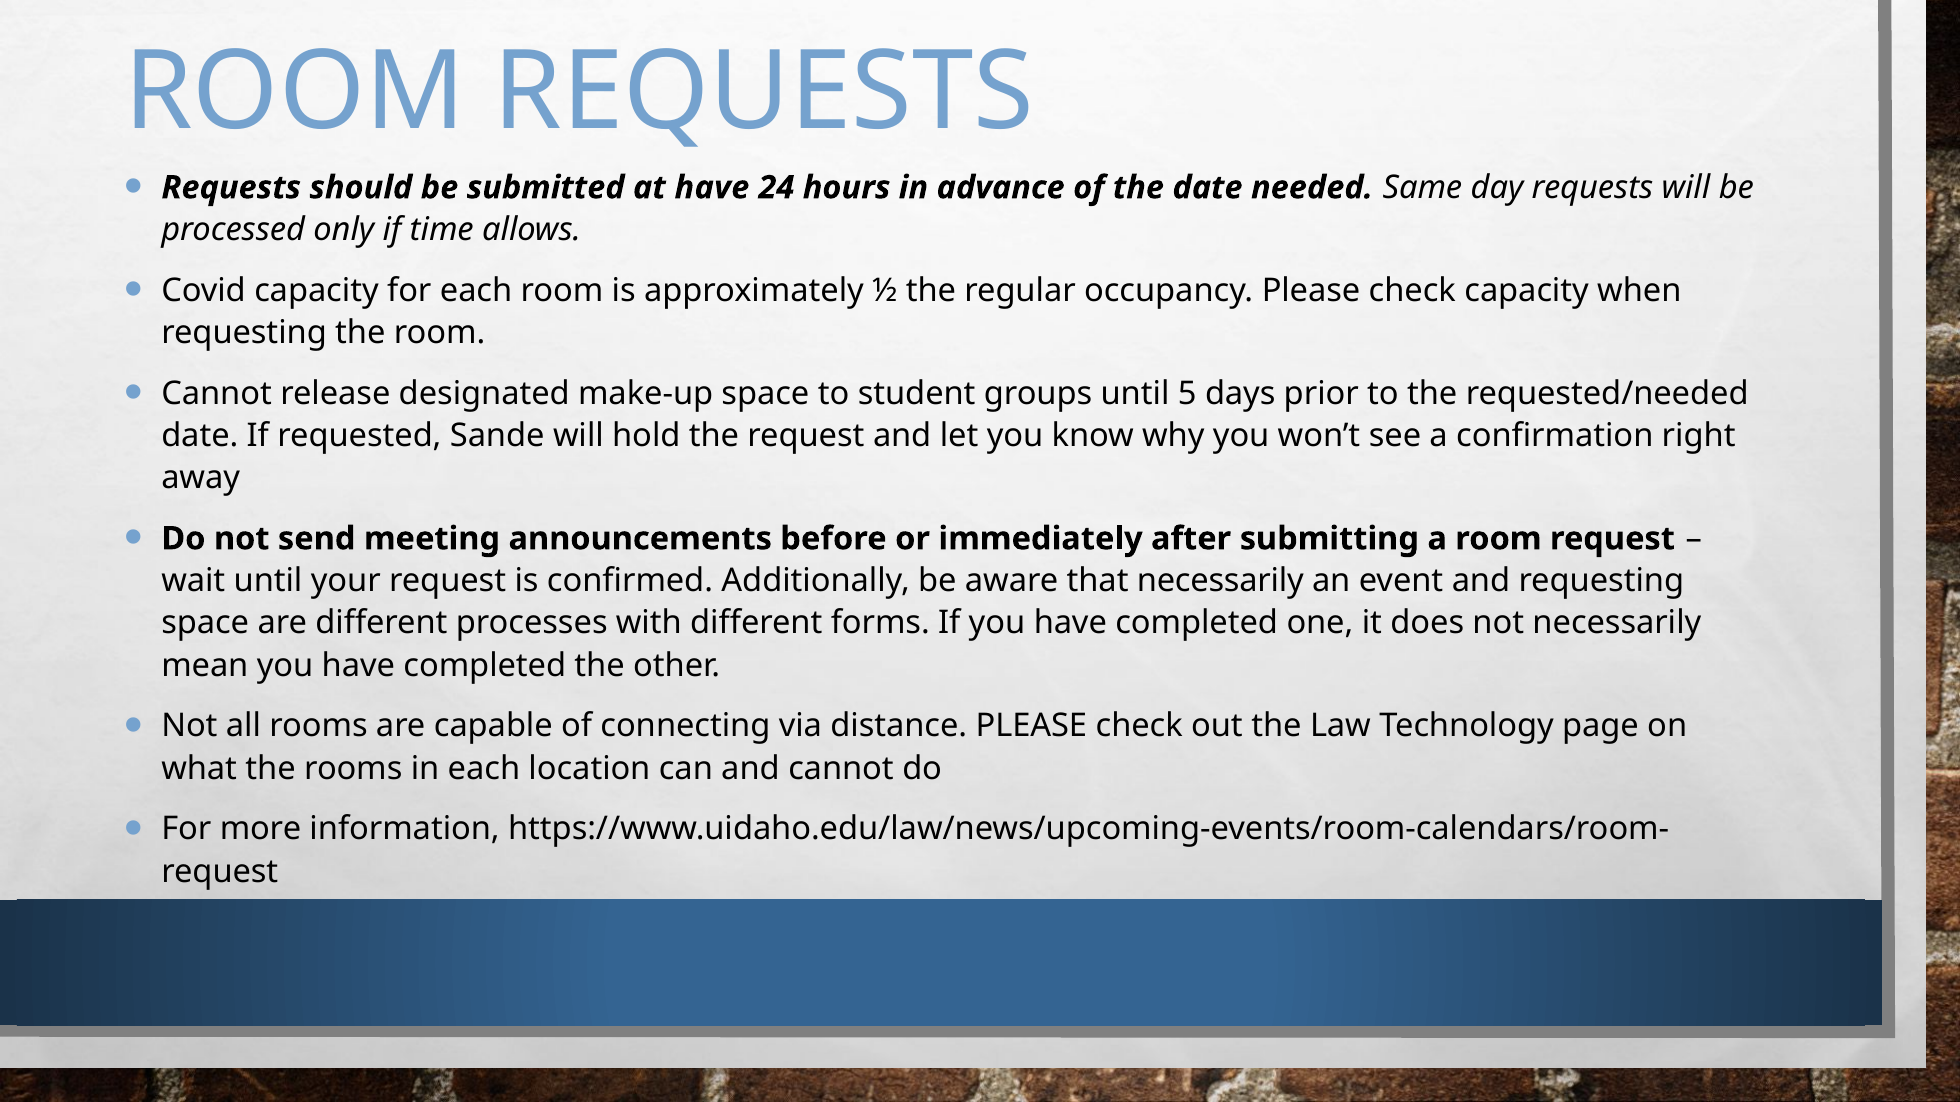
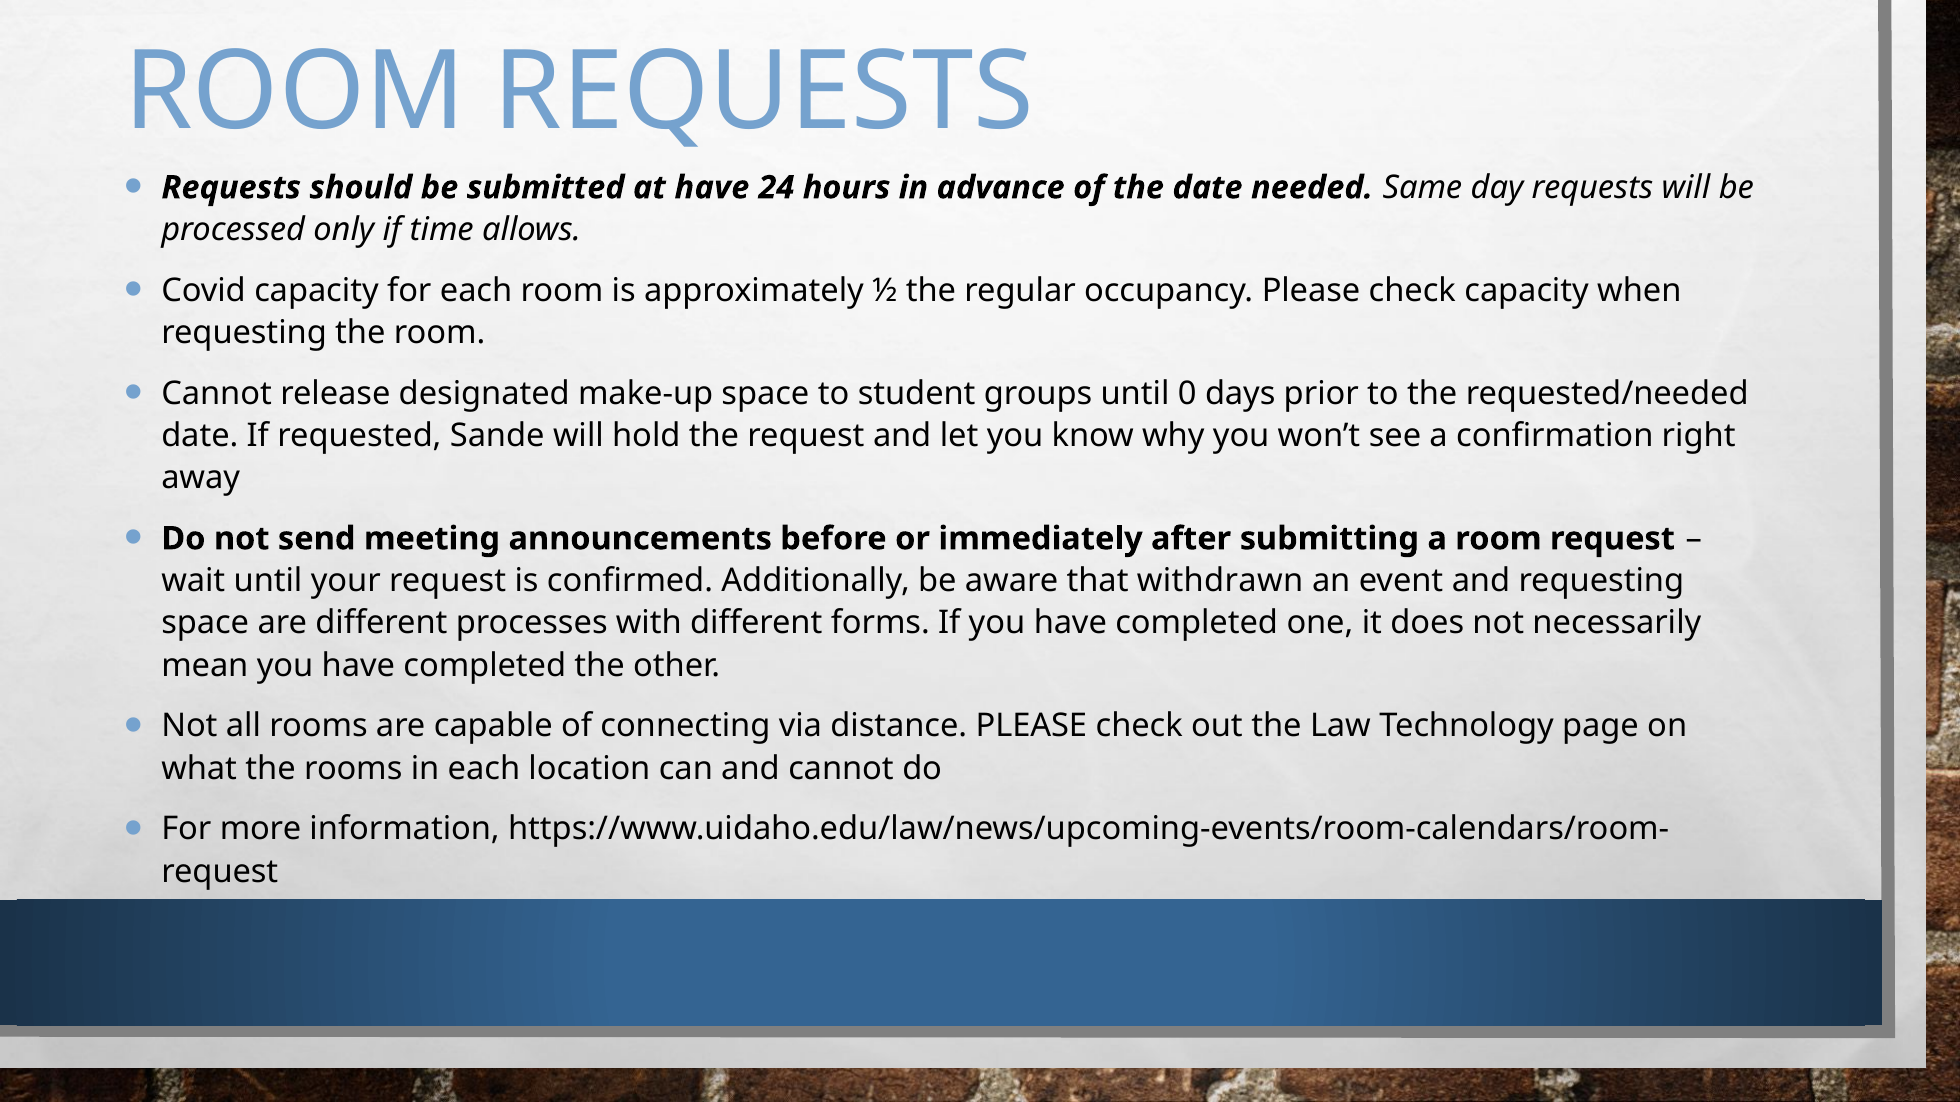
5: 5 -> 0
that necessarily: necessarily -> withdrawn
